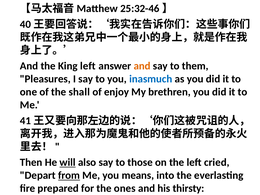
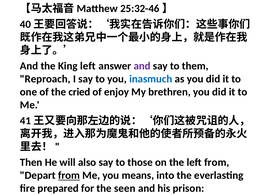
and at (142, 66) colour: orange -> purple
Pleasures: Pleasures -> Reproach
shall: shall -> cried
will underline: present -> none
left cried: cried -> from
ones: ones -> seen
thirsty: thirsty -> prison
